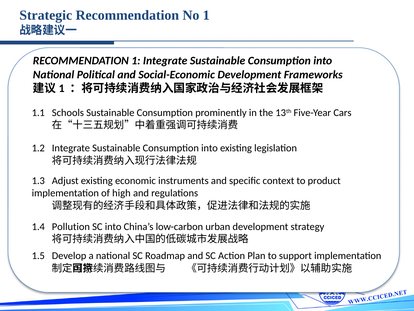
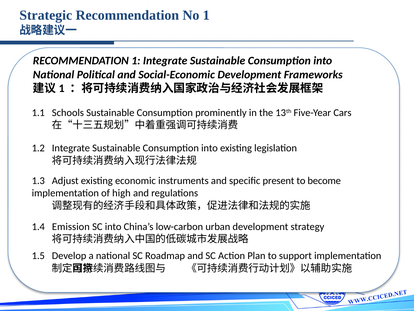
context: context -> present
product: product -> become
Pollution: Pollution -> Emission
